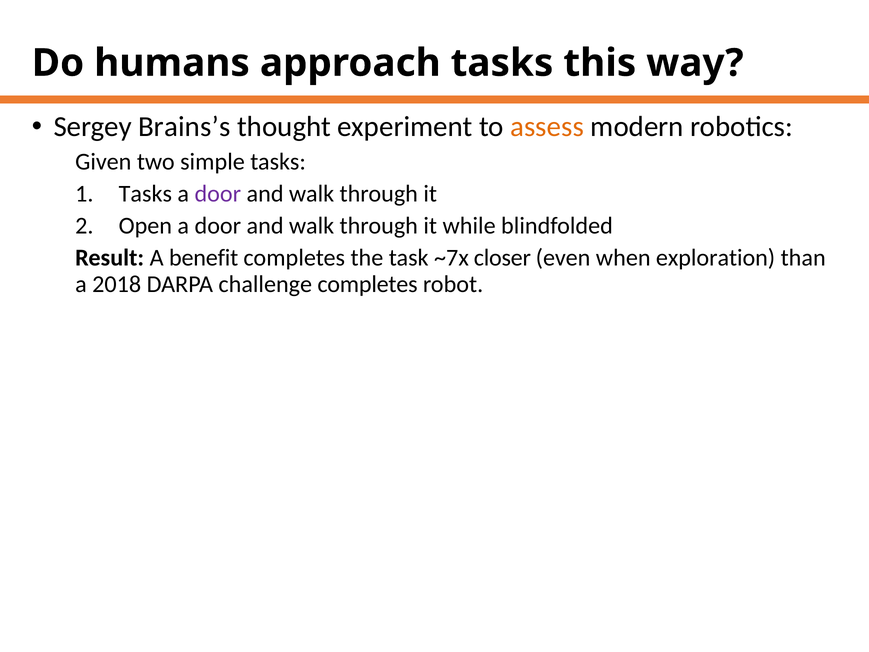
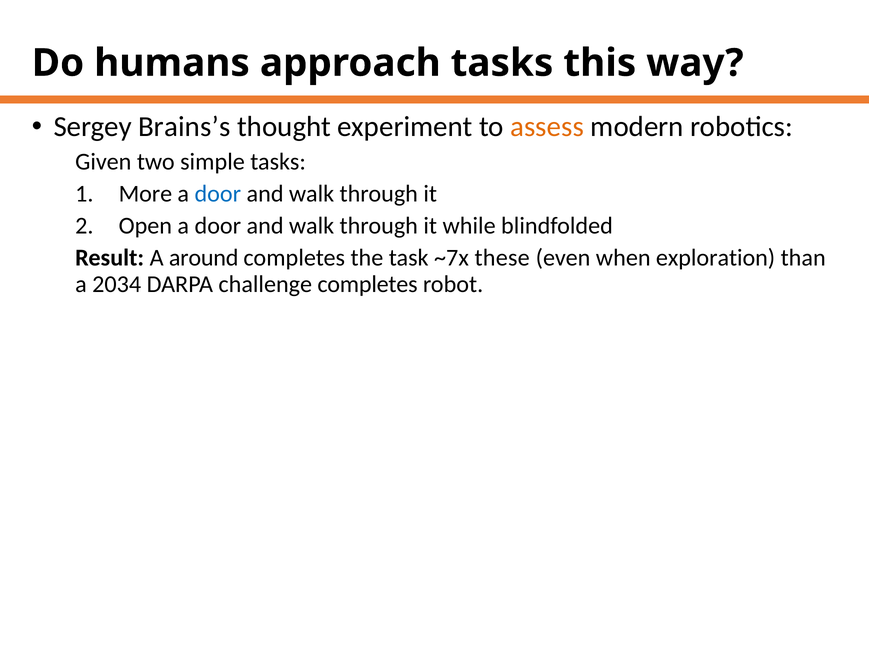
Tasks at (145, 194): Tasks -> More
door at (218, 194) colour: purple -> blue
benefit: benefit -> around
closer: closer -> these
2018: 2018 -> 2034
